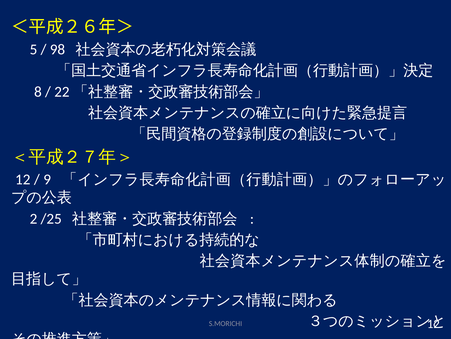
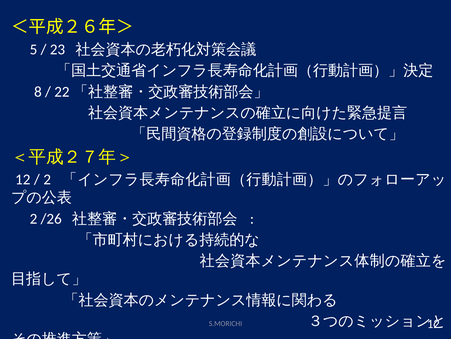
98: 98 -> 23
9 at (47, 179): 9 -> 2
/25: /25 -> /26
